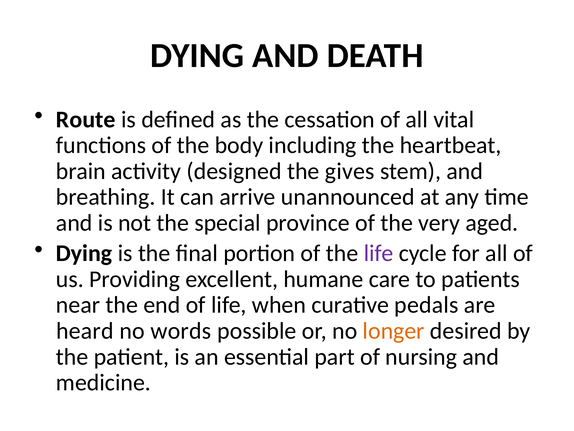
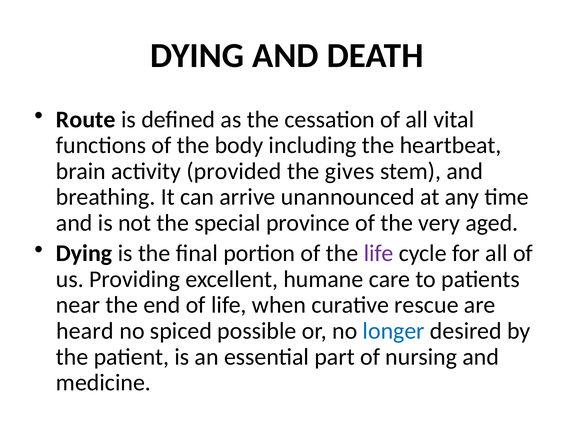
designed: designed -> provided
pedals: pedals -> rescue
words: words -> spiced
longer colour: orange -> blue
